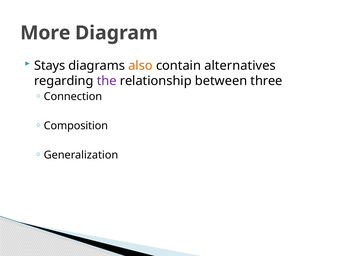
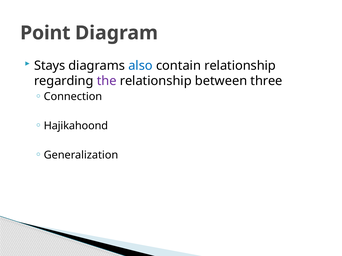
More: More -> Point
also colour: orange -> blue
contain alternatives: alternatives -> relationship
Composition: Composition -> Hajikahoond
